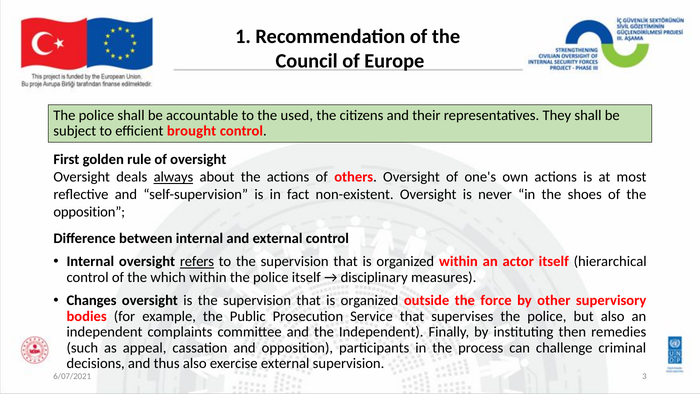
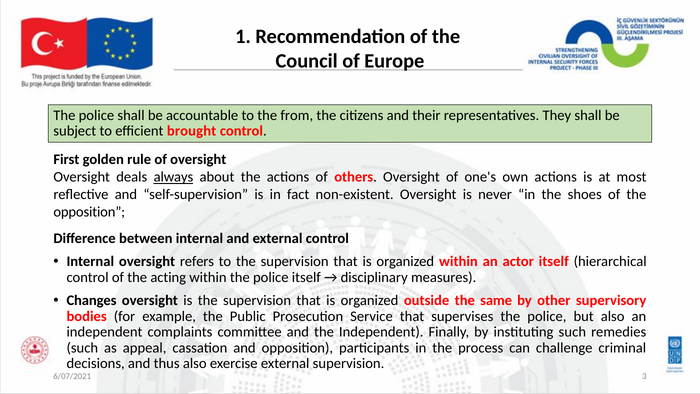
used: used -> from
refers underline: present -> none
which: which -> acting
force: force -> same
instituting then: then -> such
